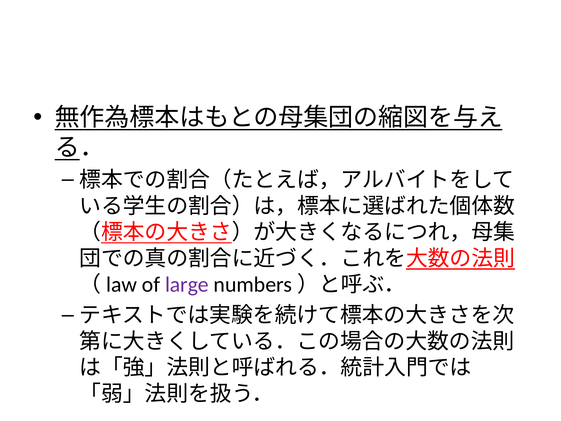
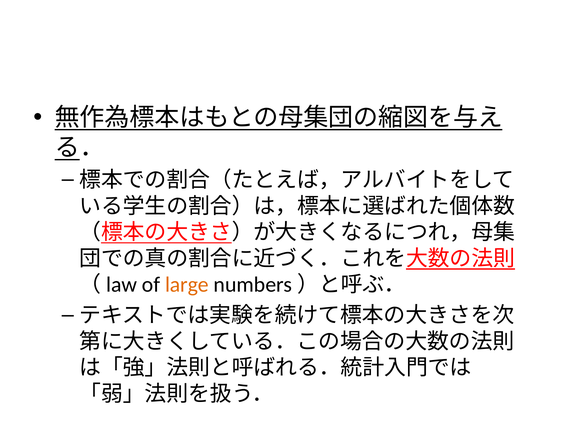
large colour: purple -> orange
